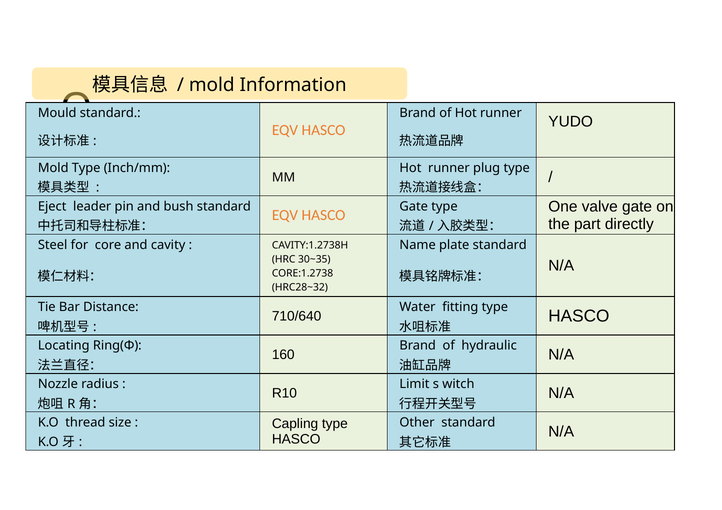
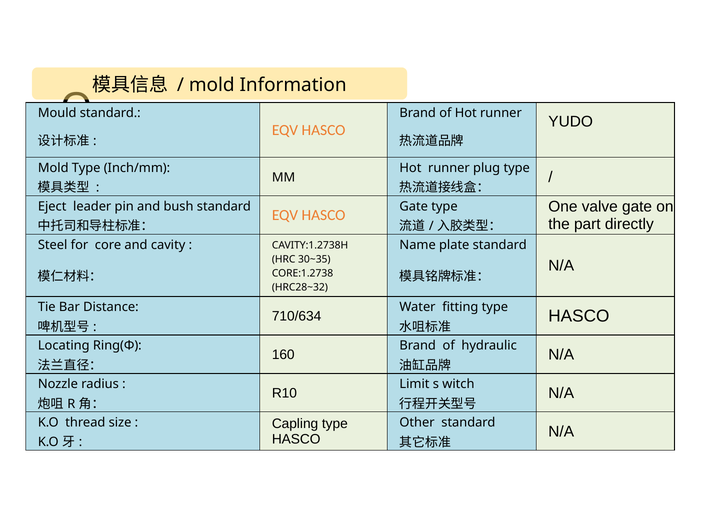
710/640: 710/640 -> 710/634
